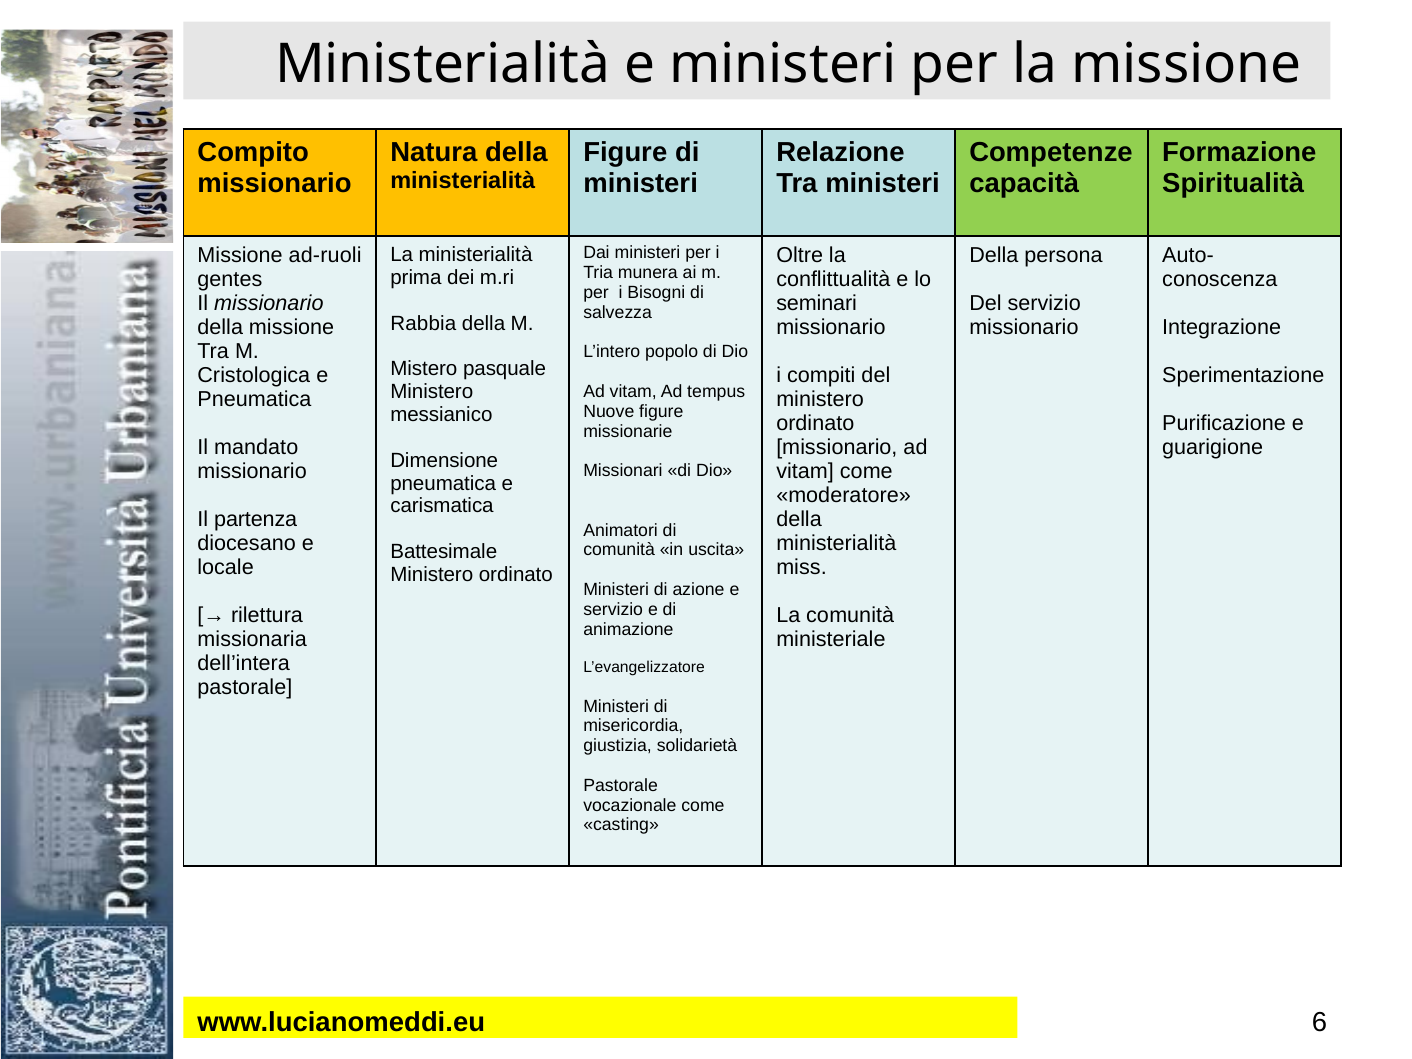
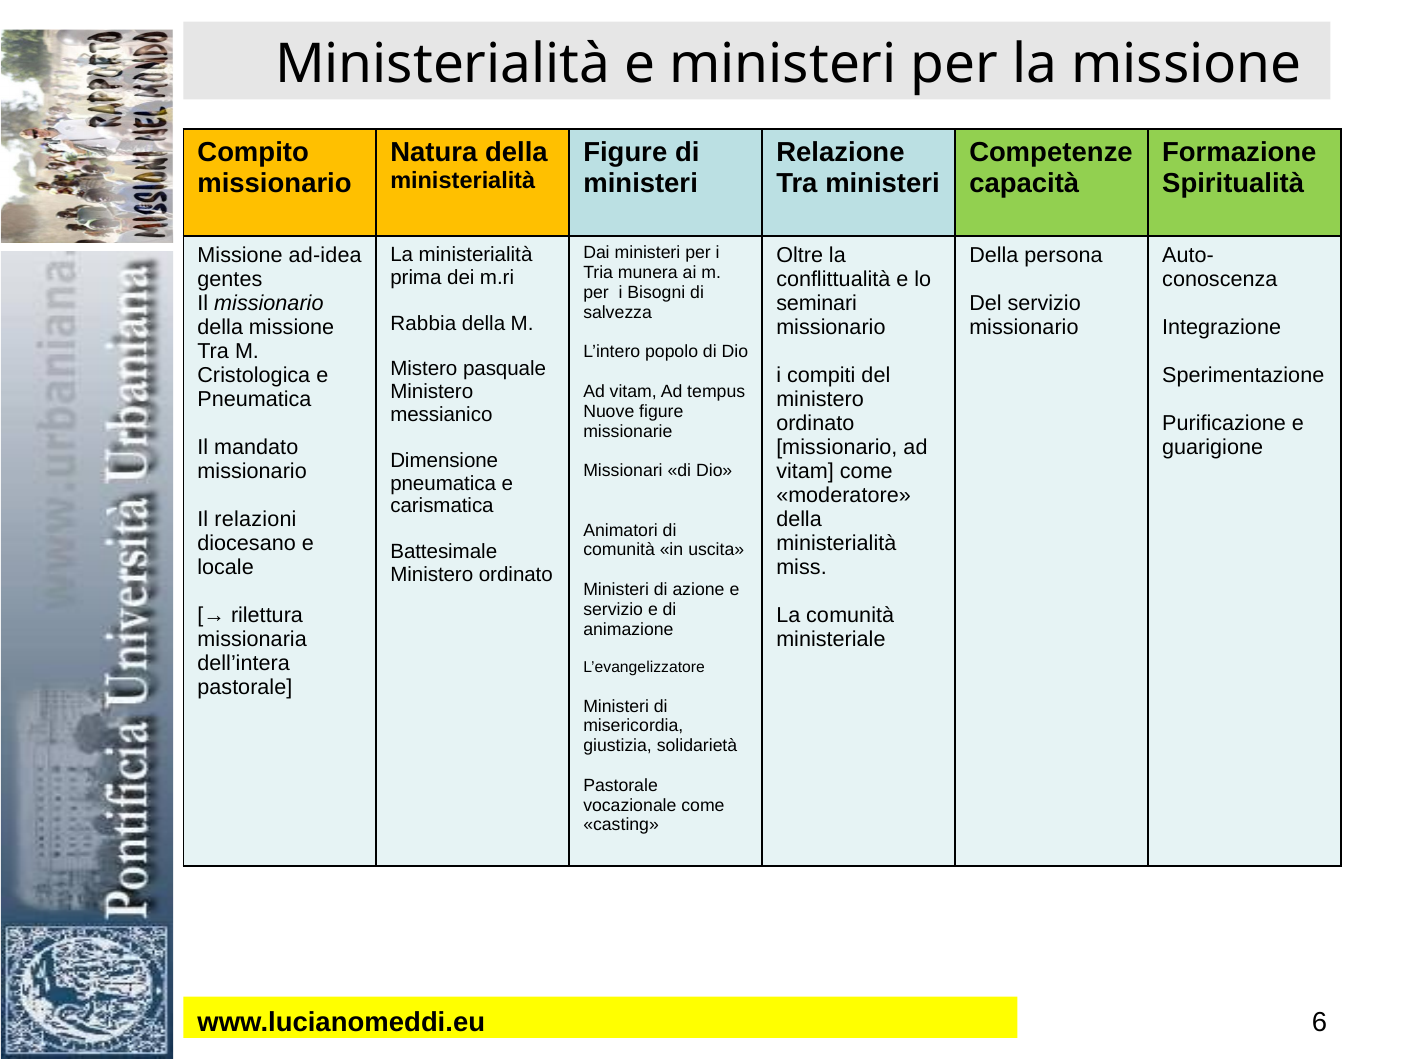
ad-ruoli: ad-ruoli -> ad-idea
partenza: partenza -> relazioni
